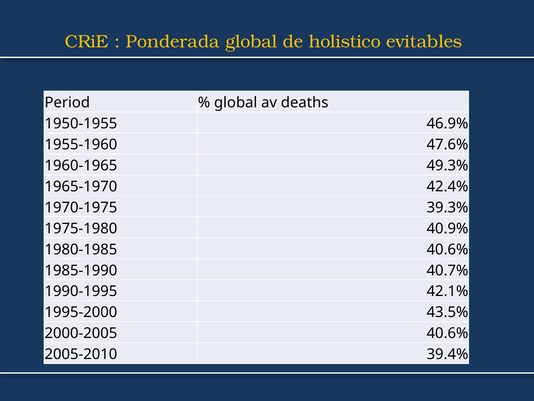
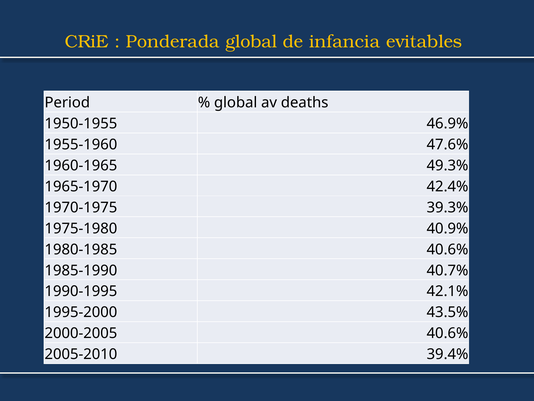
holistico: holistico -> infancia
